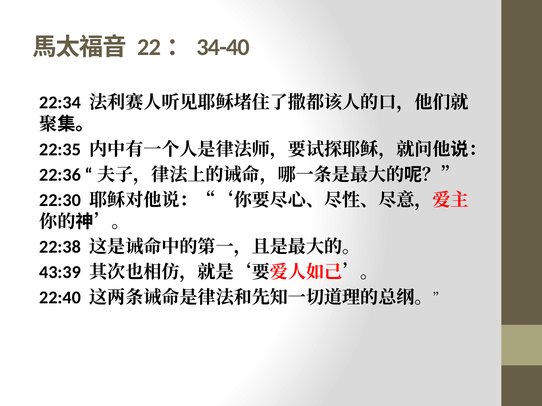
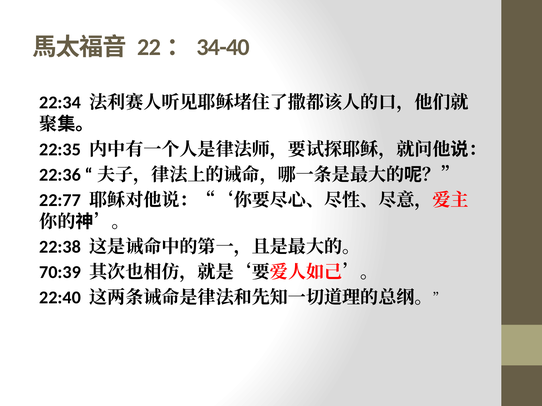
22:30: 22:30 -> 22:77
43:39: 43:39 -> 70:39
